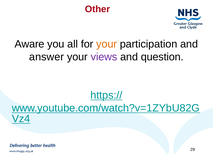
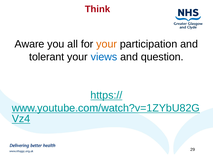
Other: Other -> Think
answer: answer -> tolerant
views colour: purple -> blue
